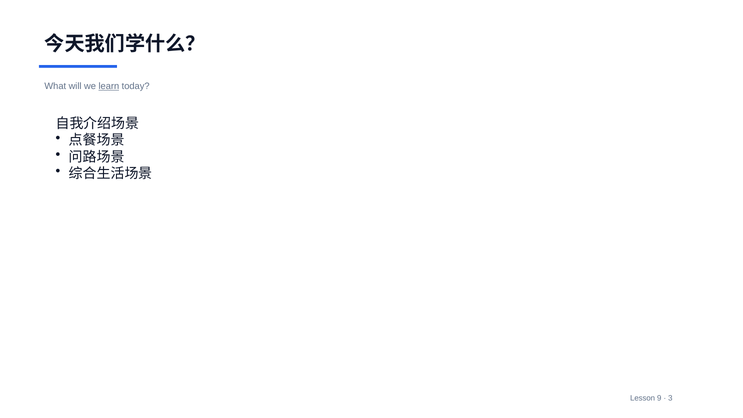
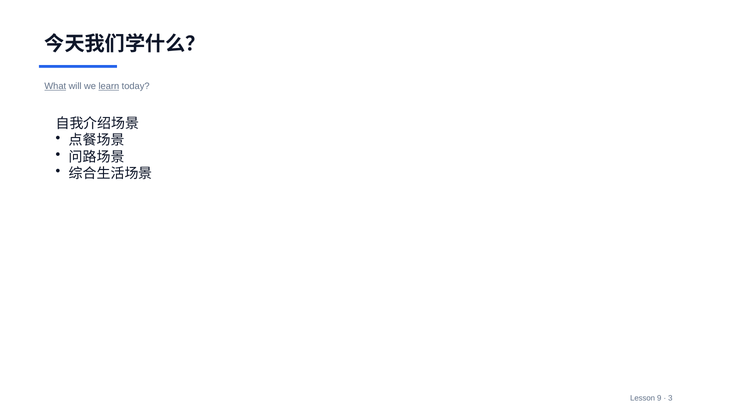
What underline: none -> present
